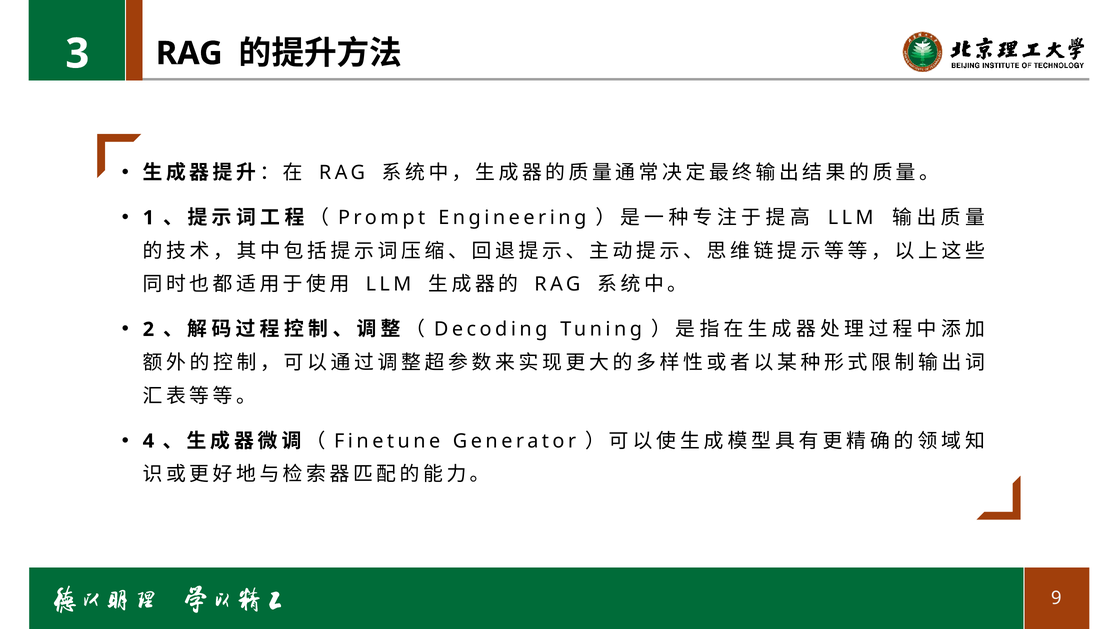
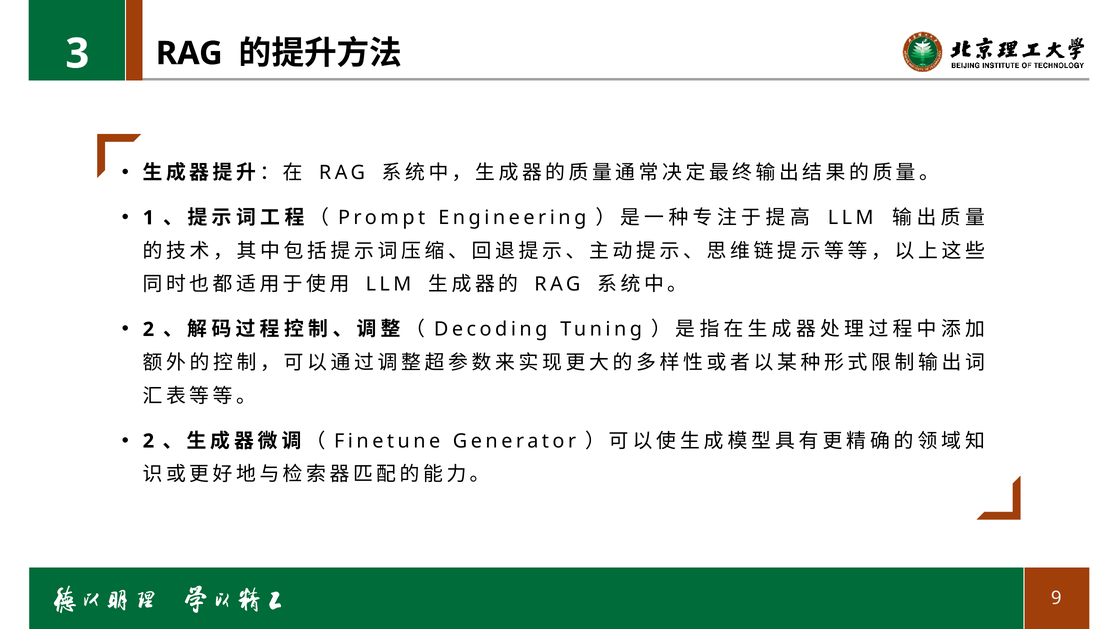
4 at (148, 441): 4 -> 2
